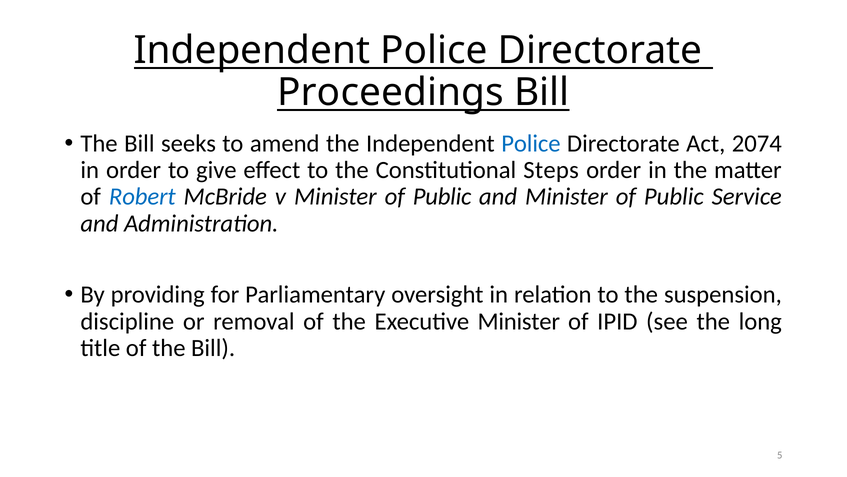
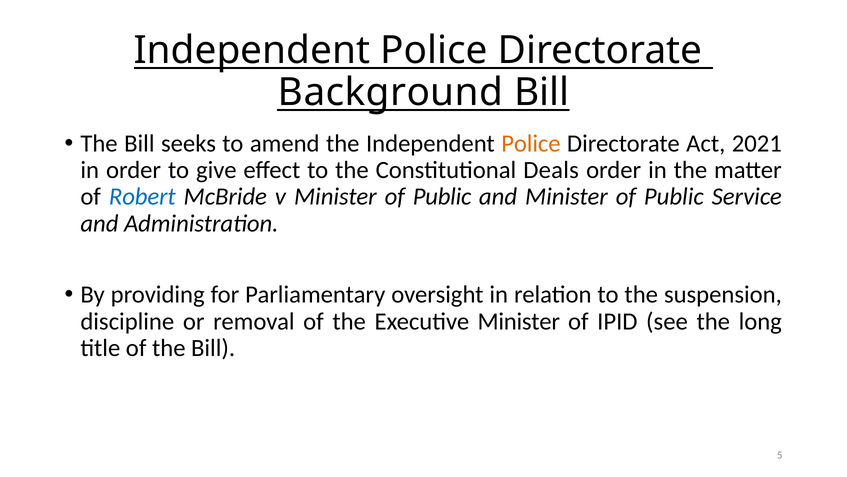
Proceedings: Proceedings -> Background
Police at (531, 143) colour: blue -> orange
2074: 2074 -> 2021
Steps: Steps -> Deals
